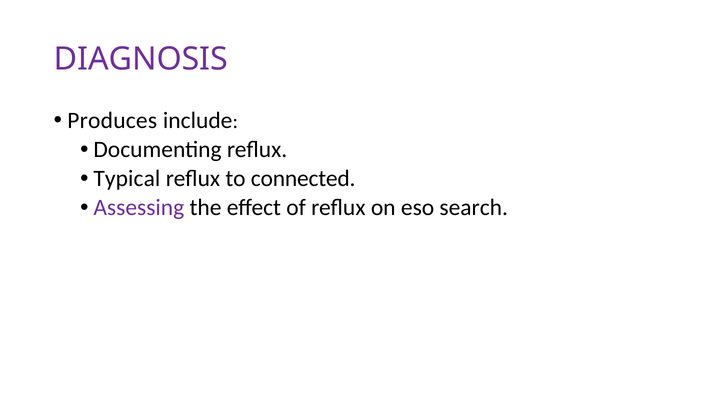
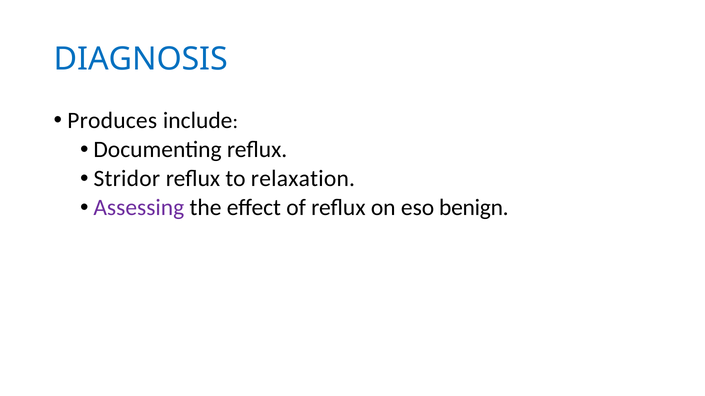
DIAGNOSIS colour: purple -> blue
Typical: Typical -> Stridor
connected: connected -> relaxation
search: search -> benign
